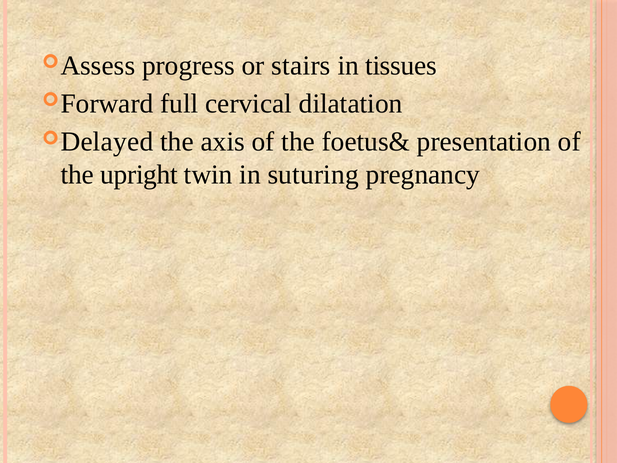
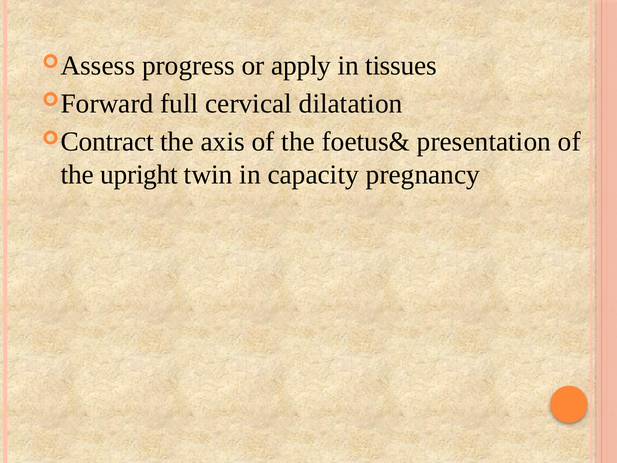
stairs: stairs -> apply
Delayed: Delayed -> Contract
suturing: suturing -> capacity
